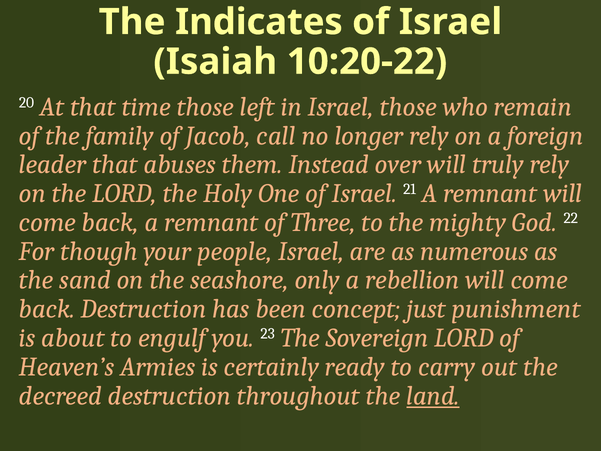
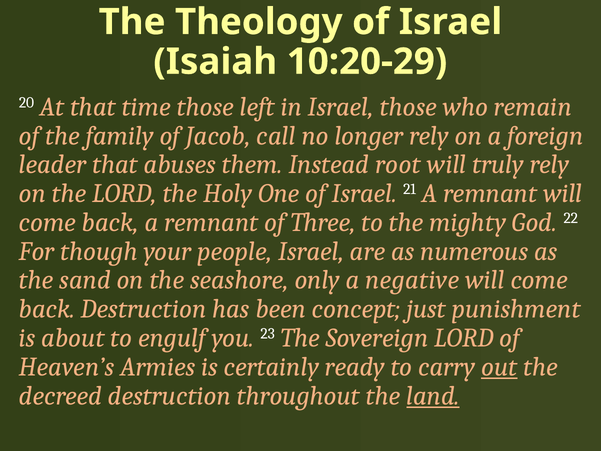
Indicates: Indicates -> Theology
10:20-22: 10:20-22 -> 10:20-29
over: over -> root
rebellion: rebellion -> negative
out underline: none -> present
